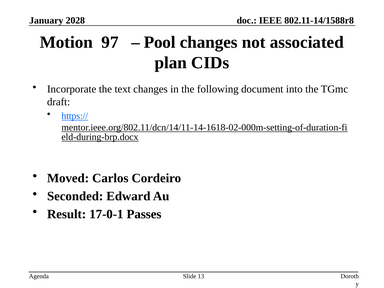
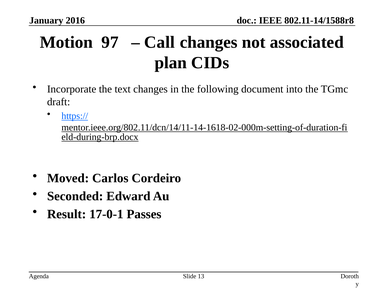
2028: 2028 -> 2016
Pool: Pool -> Call
